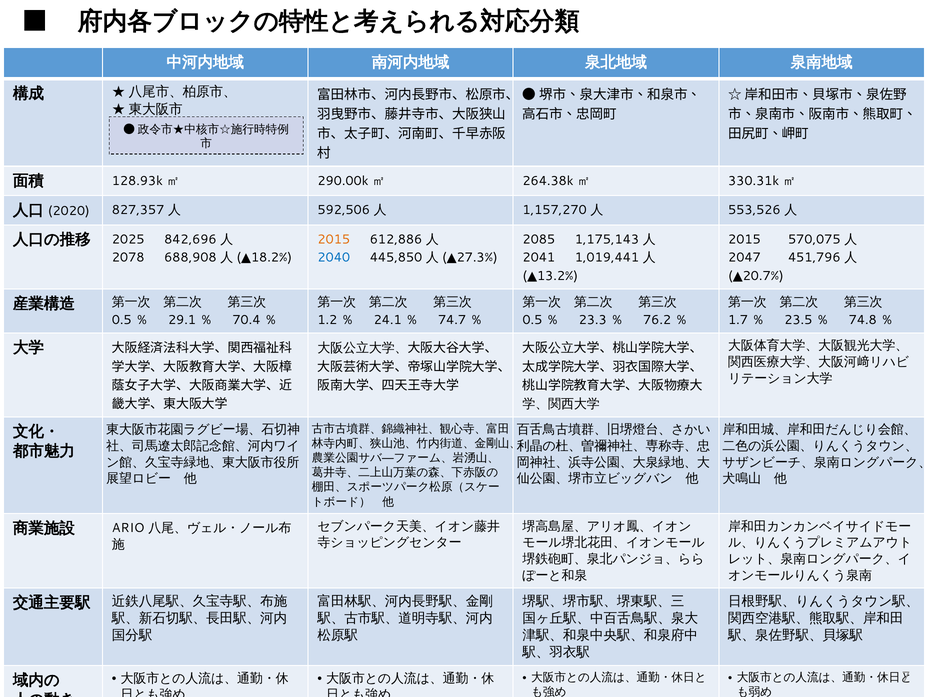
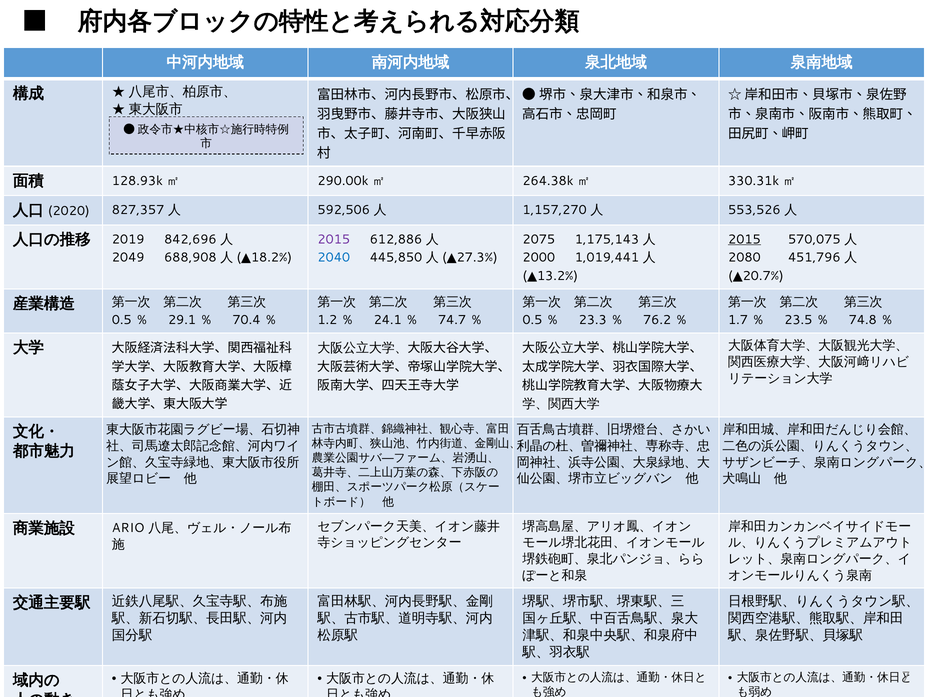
2025: 2025 -> 2019
2015 at (334, 239) colour: orange -> purple
2085: 2085 -> 2075
2015 at (744, 239) underline: none -> present
2078: 2078 -> 2049
2041: 2041 -> 2000
2047: 2047 -> 2080
